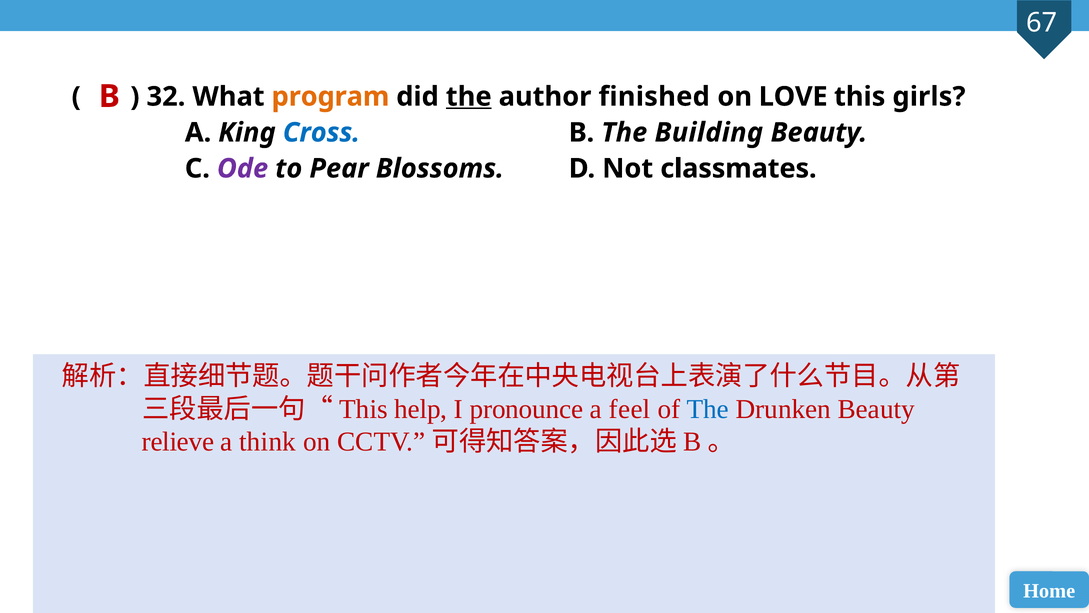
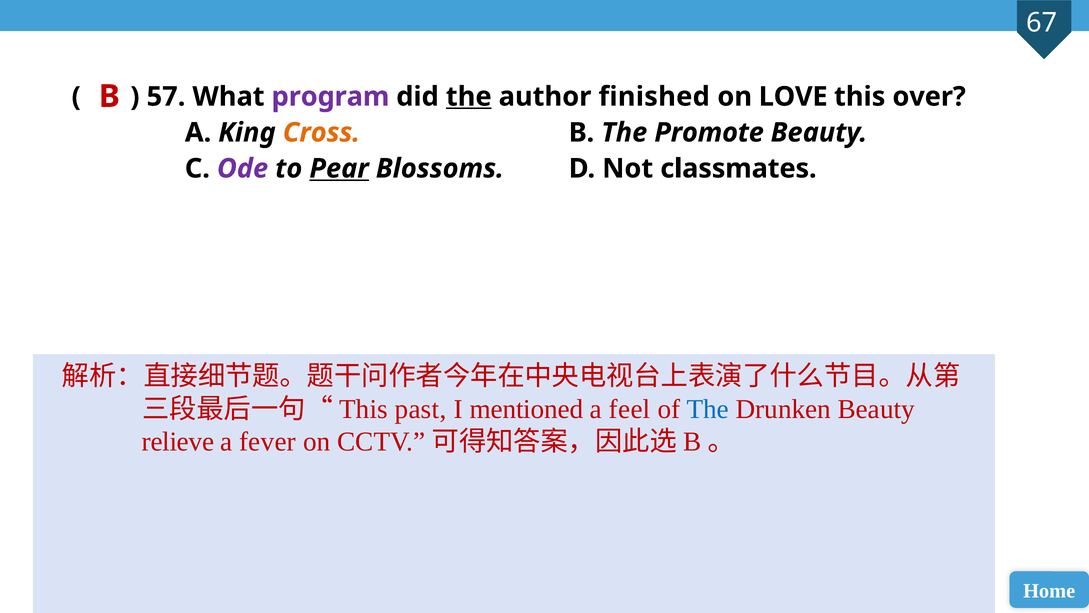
32: 32 -> 57
program colour: orange -> purple
girls: girls -> over
Cross colour: blue -> orange
Building: Building -> Promote
Pear underline: none -> present
help: help -> past
pronounce: pronounce -> mentioned
think: think -> fever
